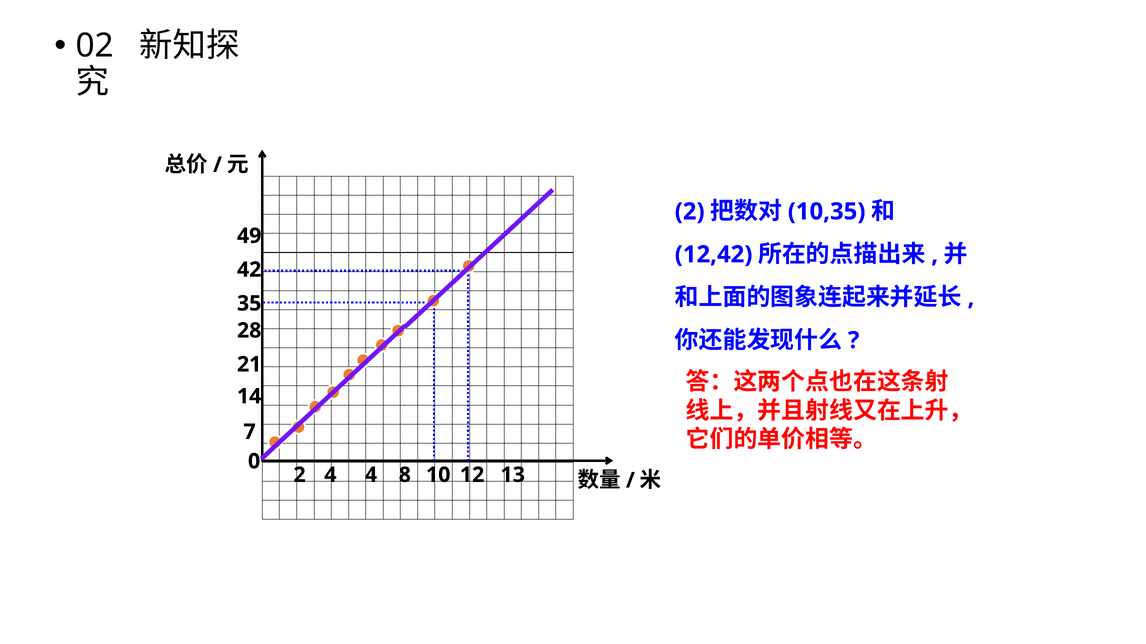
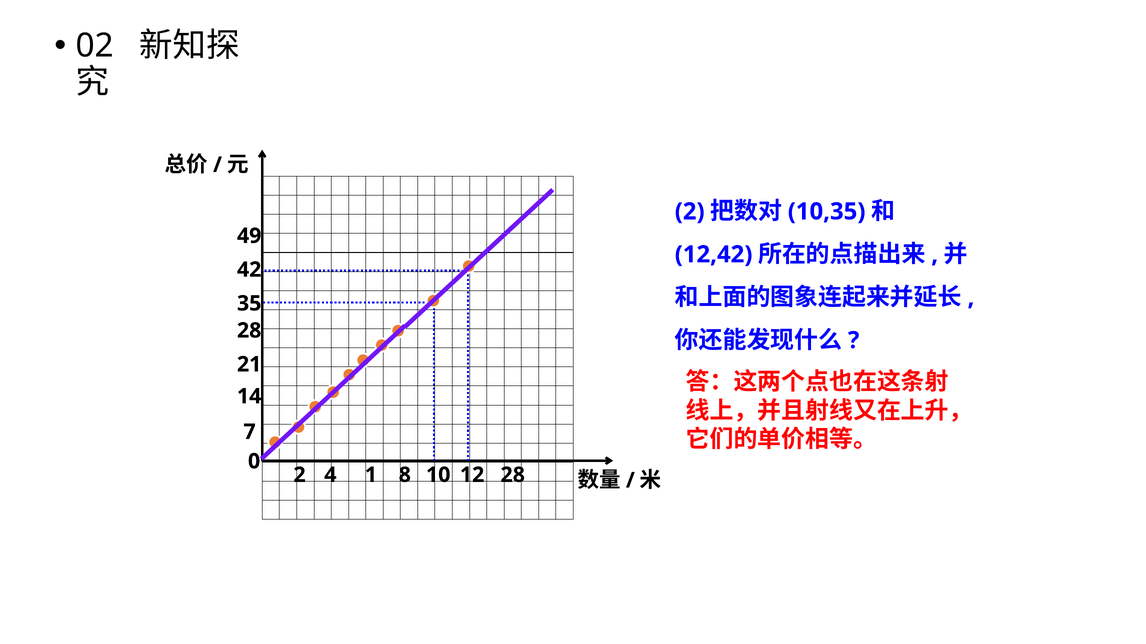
4 4: 4 -> 1
12 13: 13 -> 28
